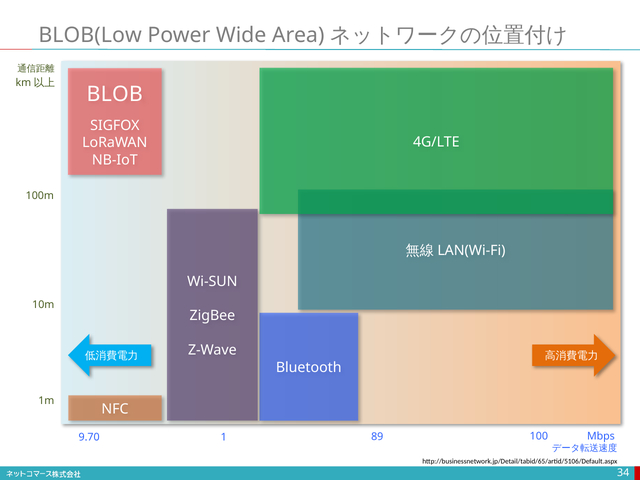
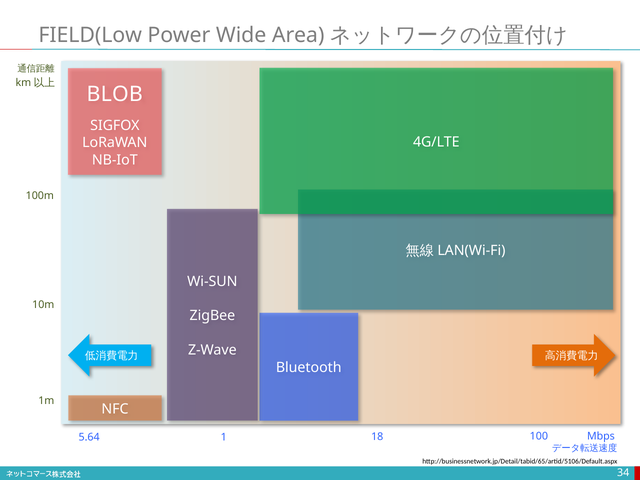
BLOB(Low: BLOB(Low -> FIELD(Low
9.70: 9.70 -> 5.64
89: 89 -> 18
